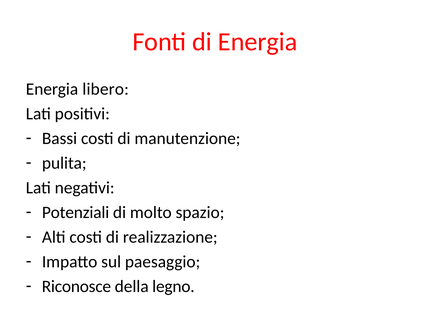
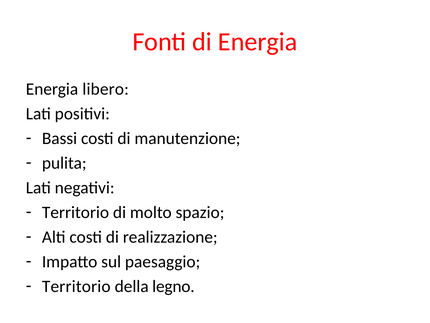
Potenziali at (76, 212): Potenziali -> Territorio
Riconosce at (76, 286): Riconosce -> Territorio
